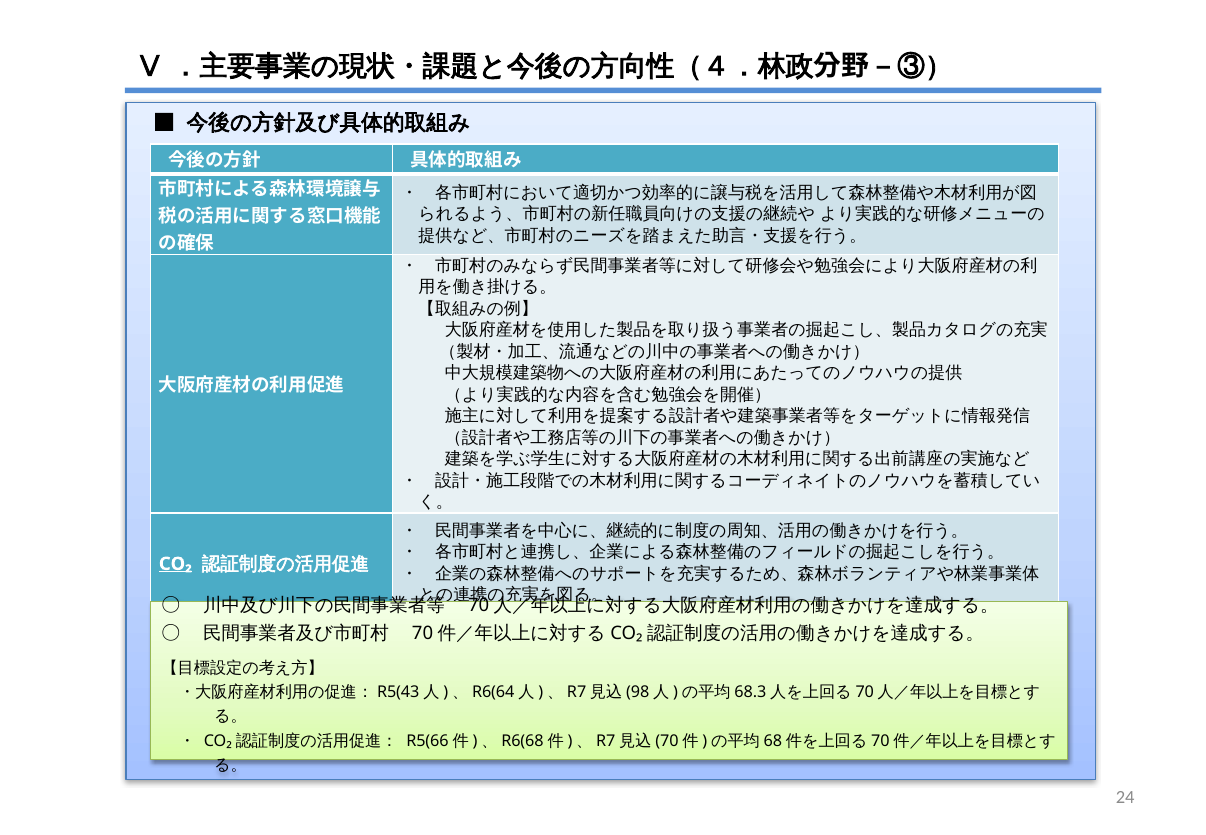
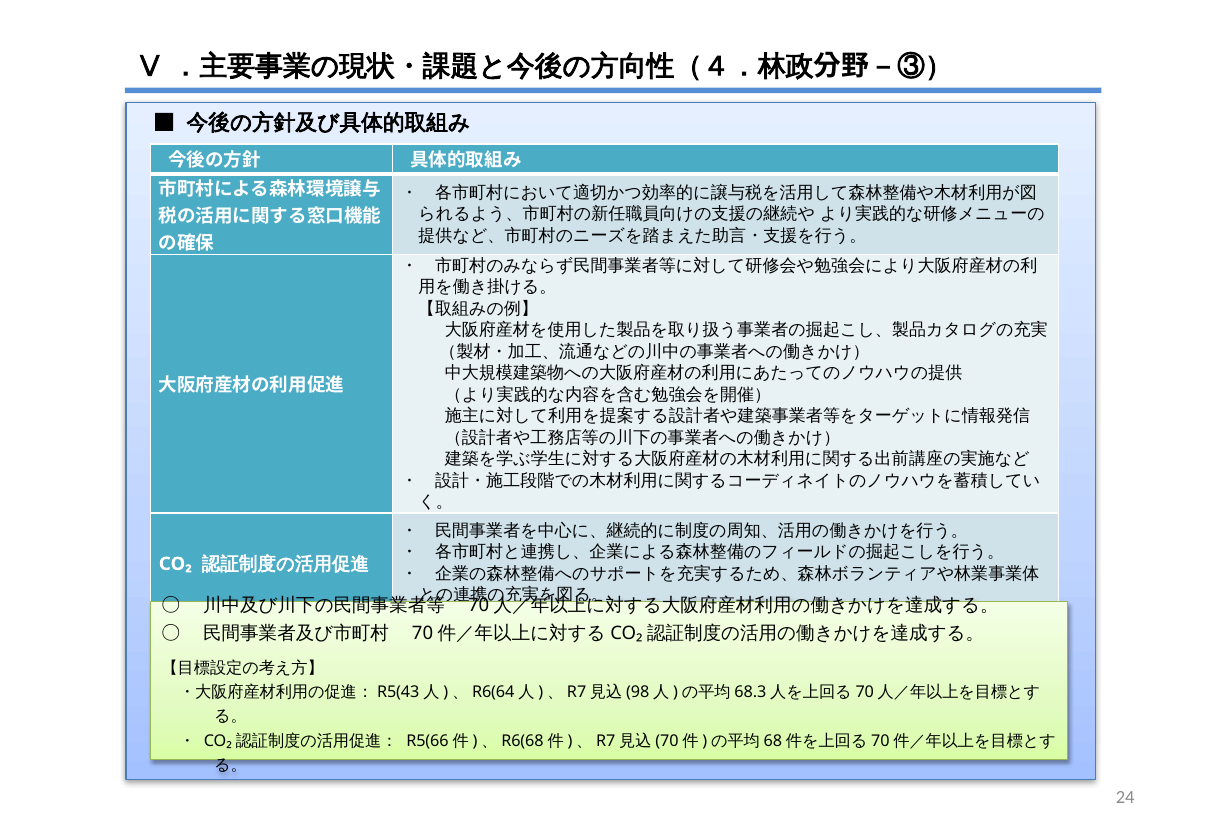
CO₂ underline: present -> none
